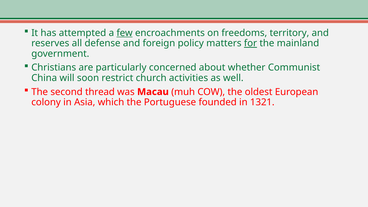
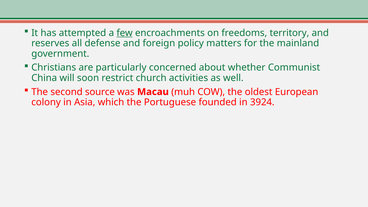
for underline: present -> none
thread: thread -> source
1321: 1321 -> 3924
